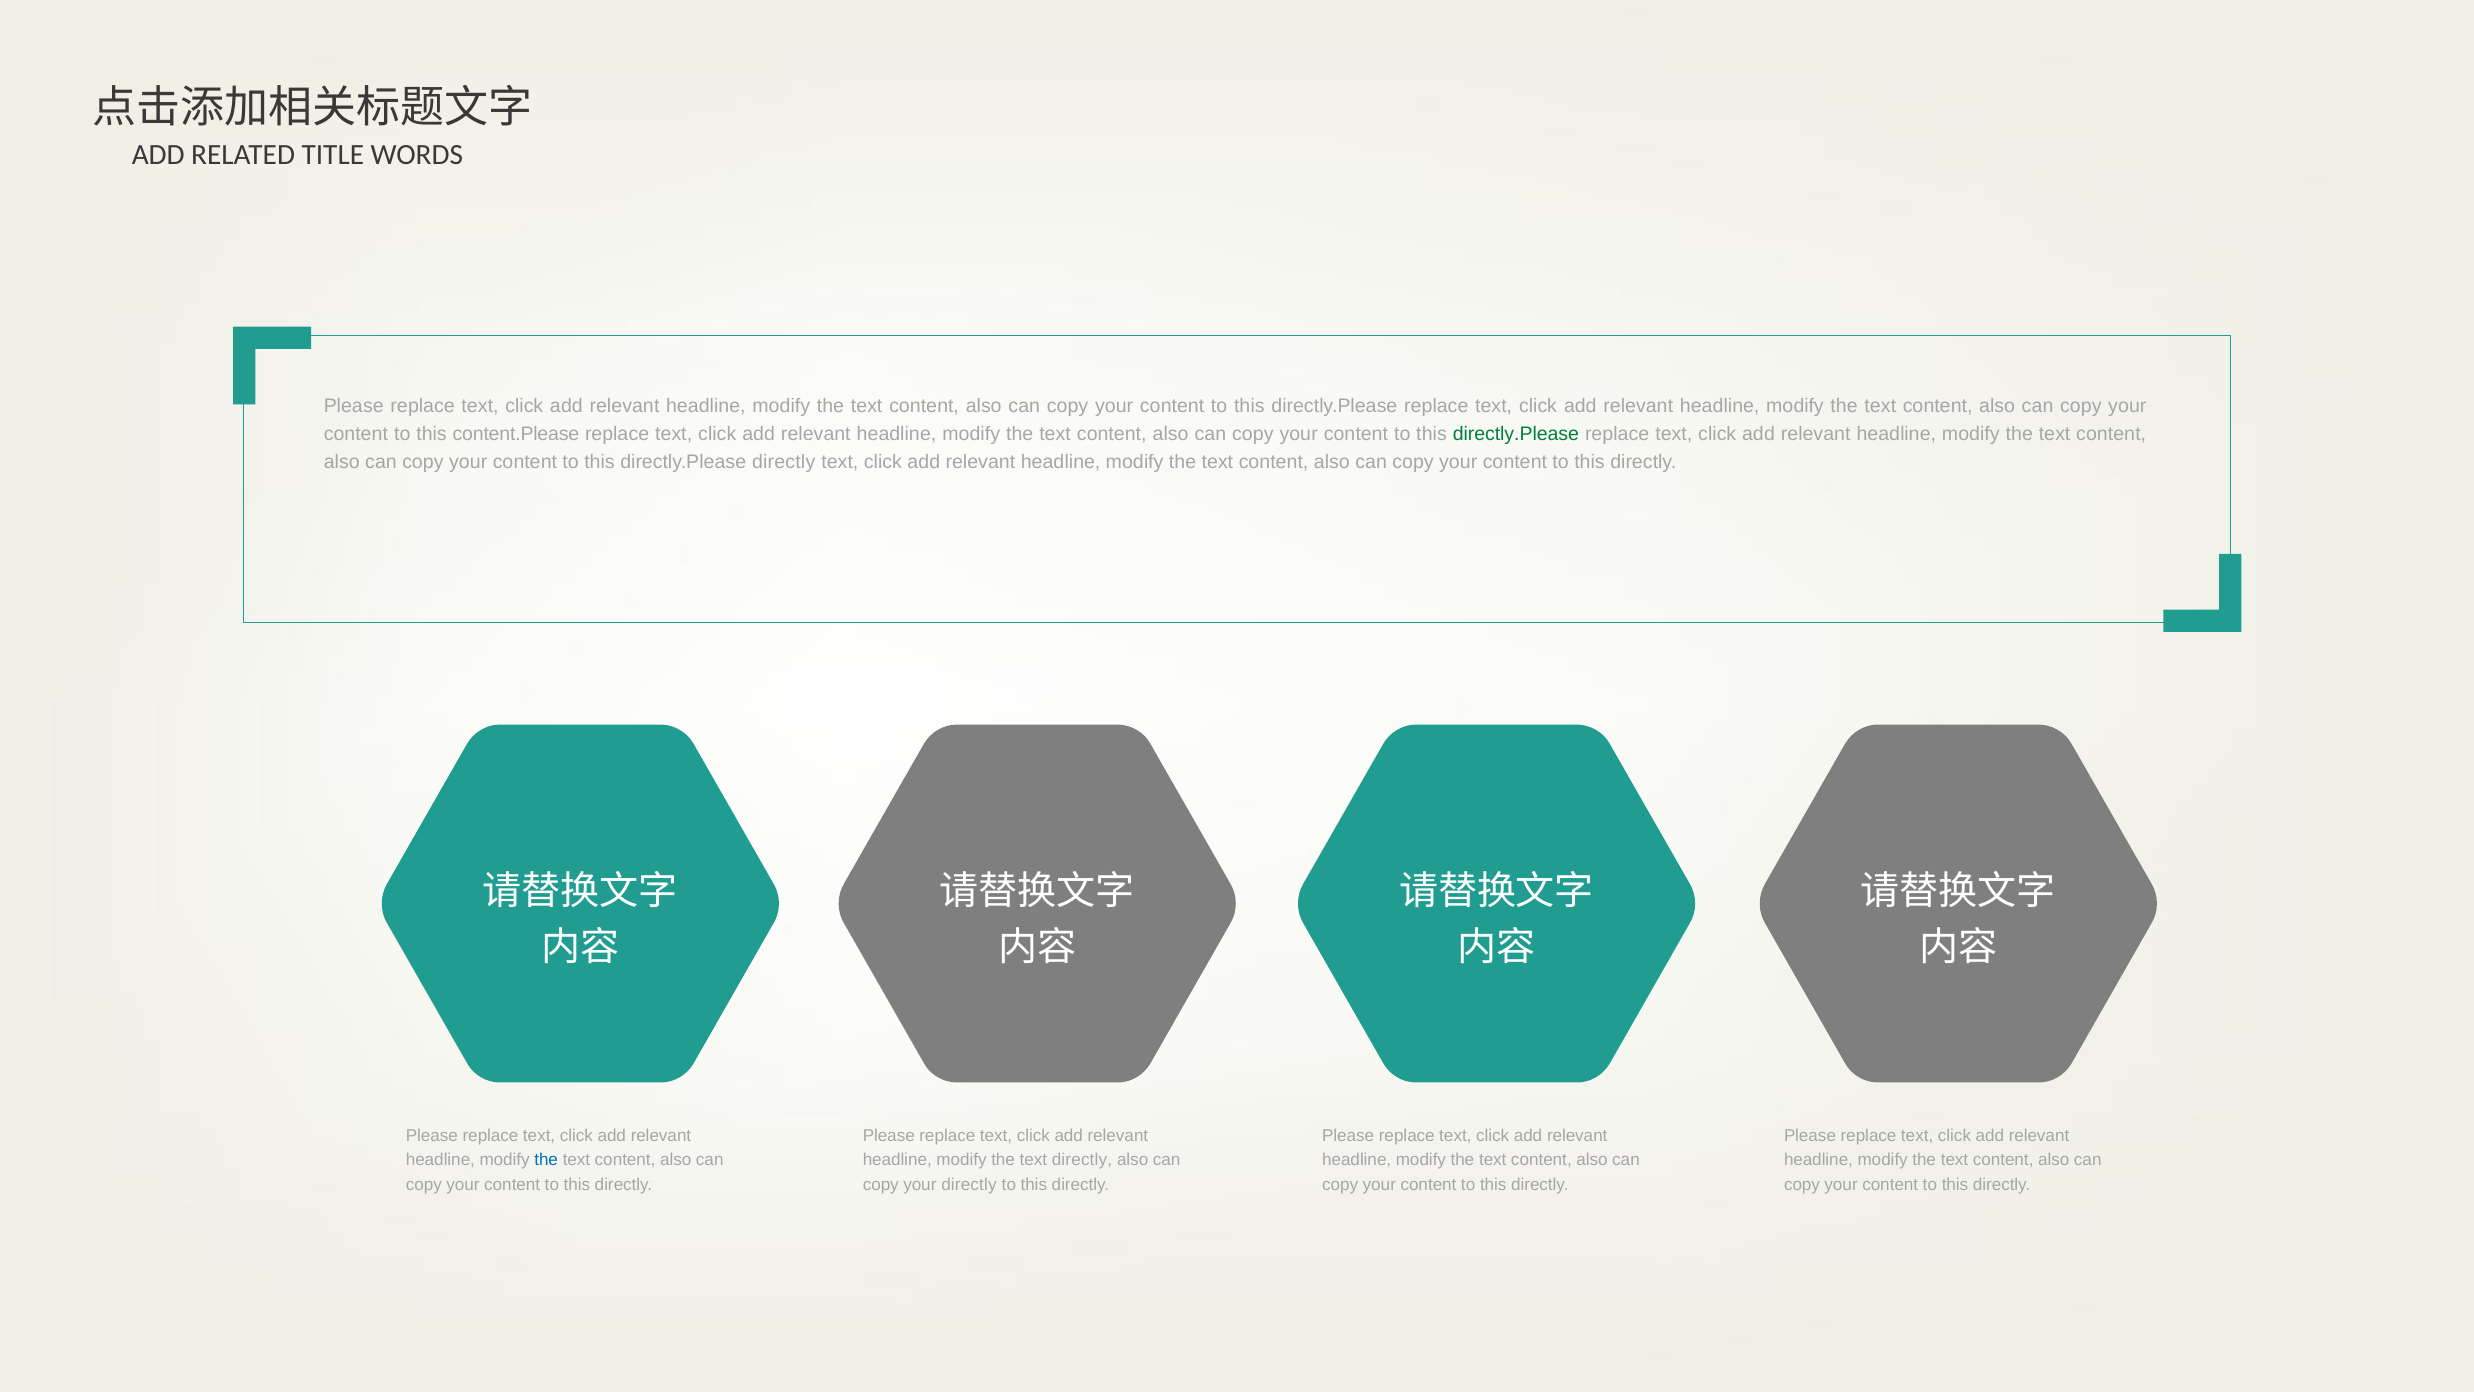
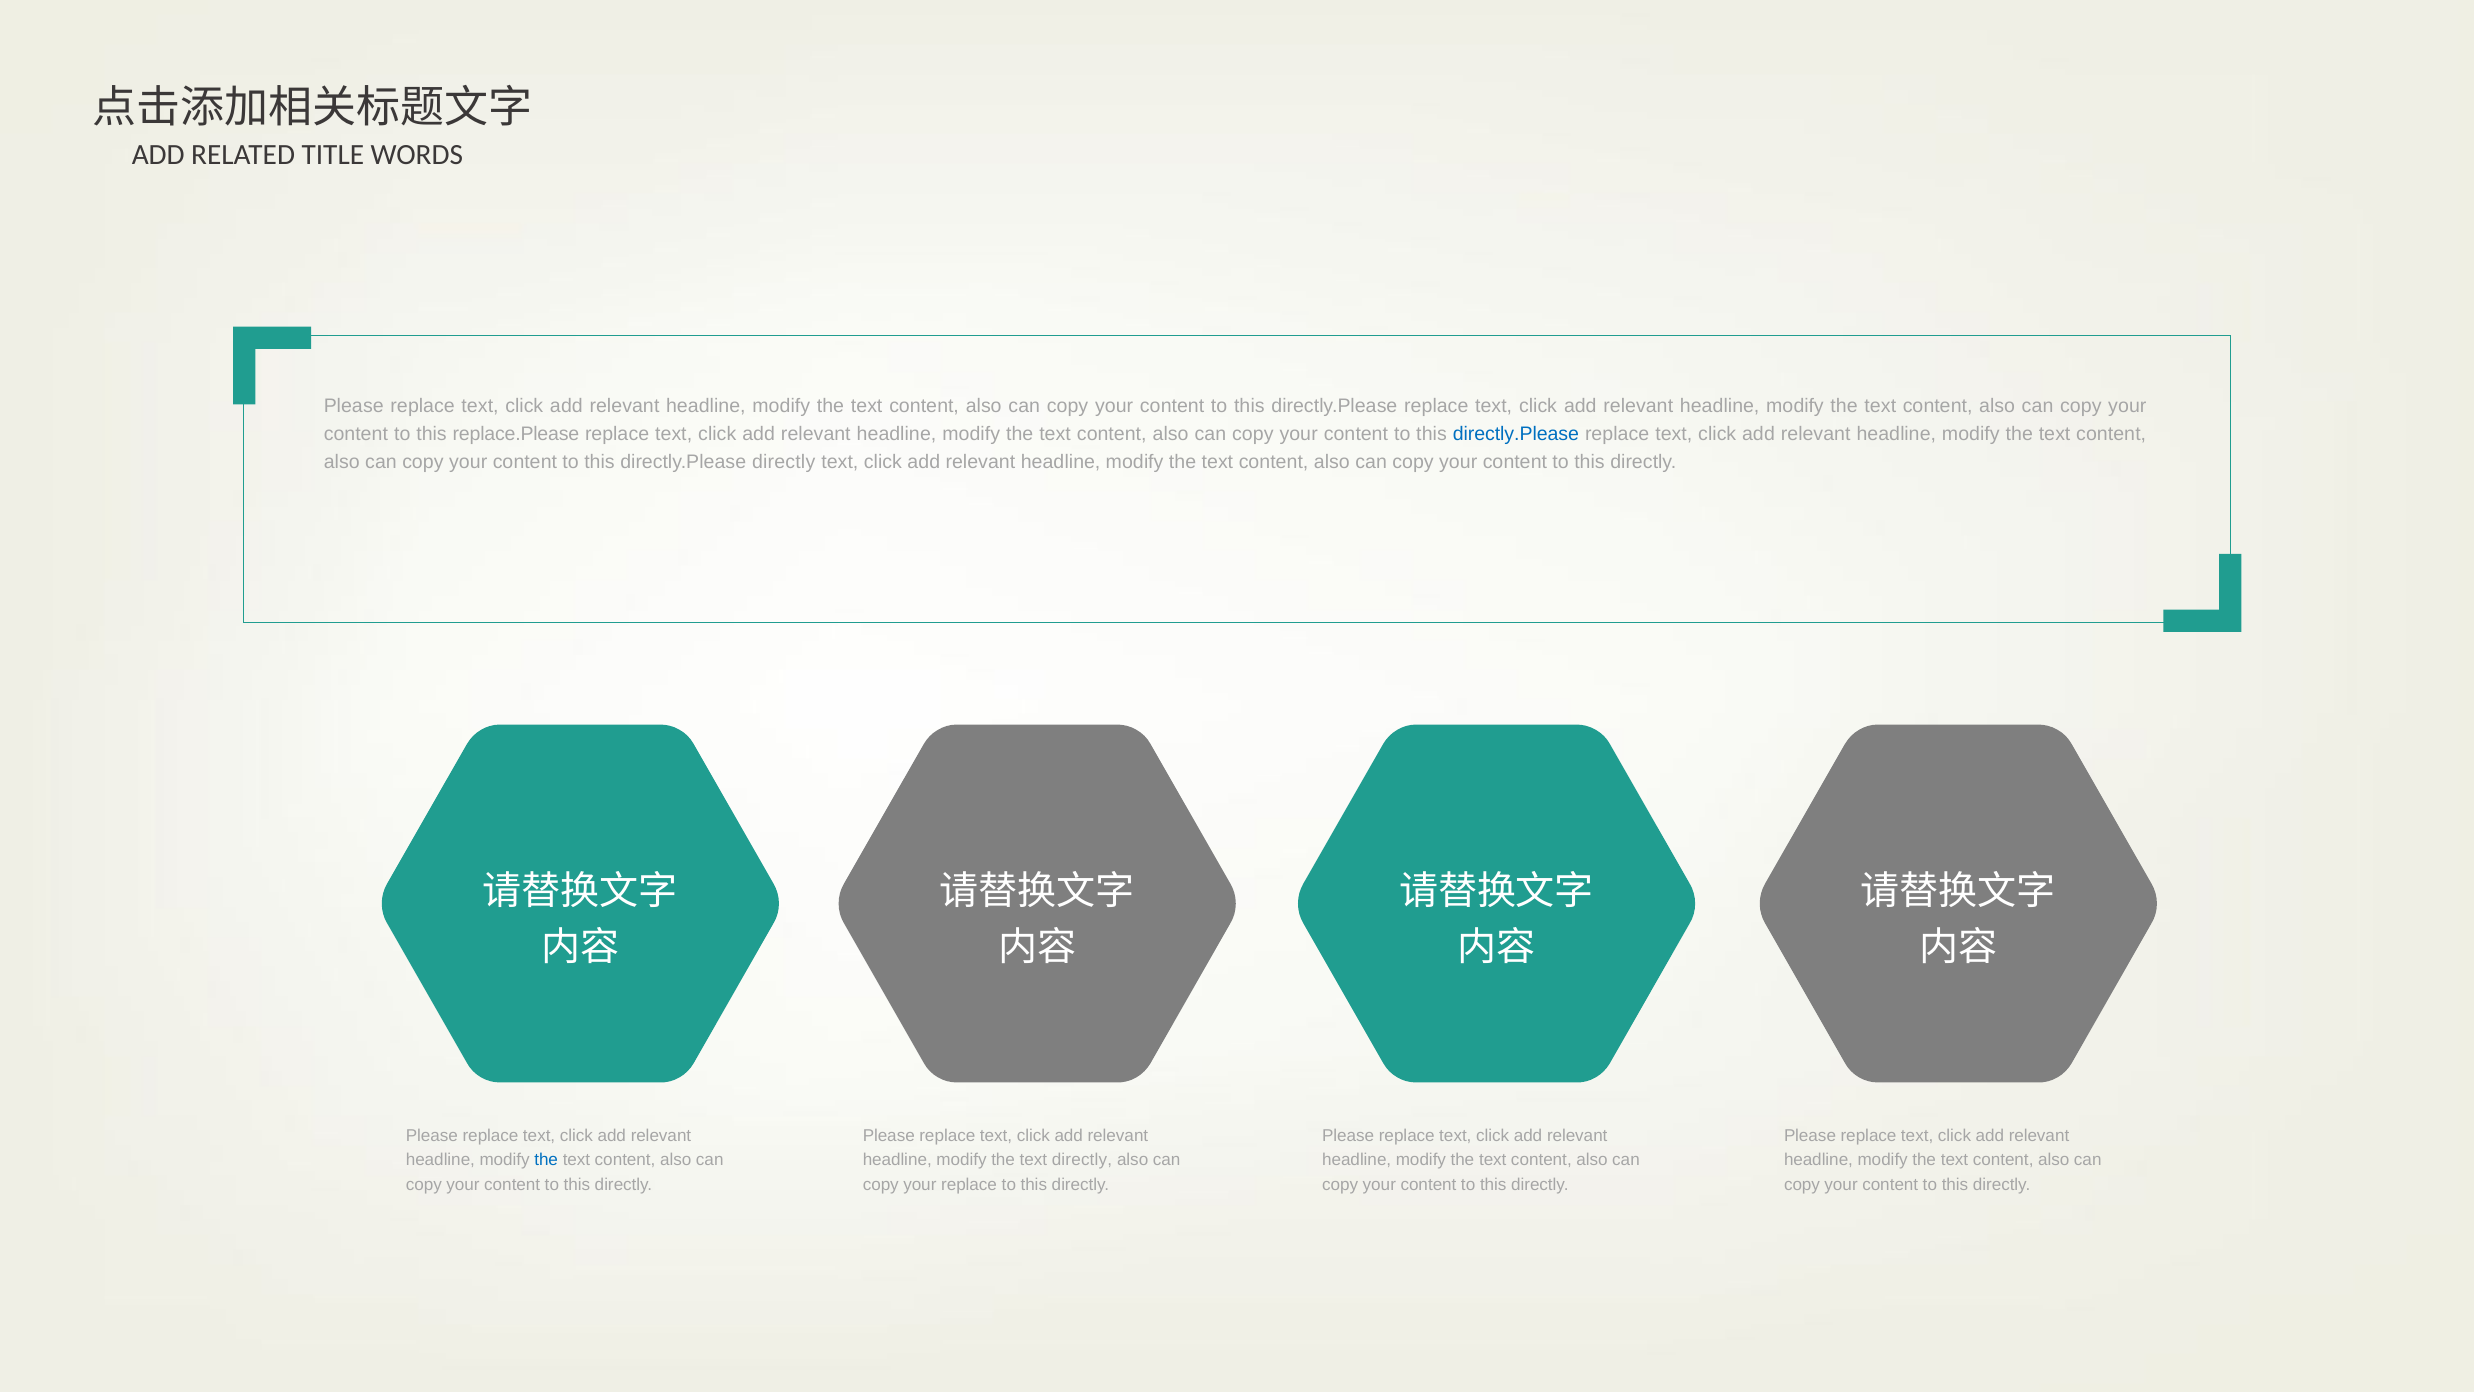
content.Please: content.Please -> replace.Please
directly.Please at (1516, 434) colour: green -> blue
your directly: directly -> replace
